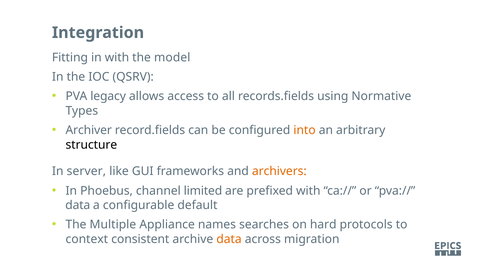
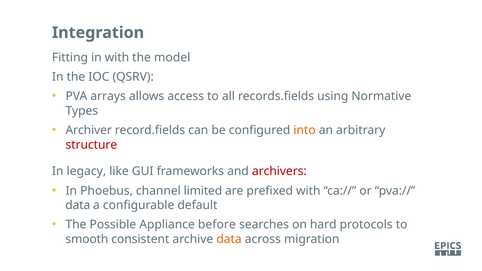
legacy: legacy -> arrays
structure colour: black -> red
server: server -> legacy
archivers colour: orange -> red
Multiple: Multiple -> Possible
names: names -> before
context: context -> smooth
